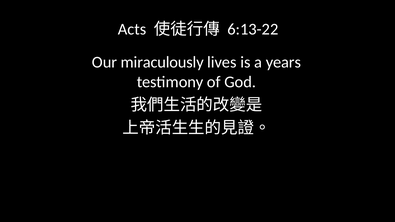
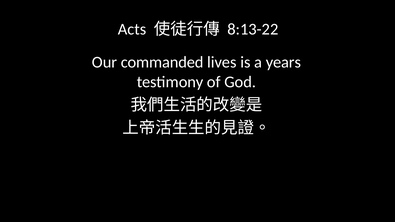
6:13-22: 6:13-22 -> 8:13-22
miraculously: miraculously -> commanded
